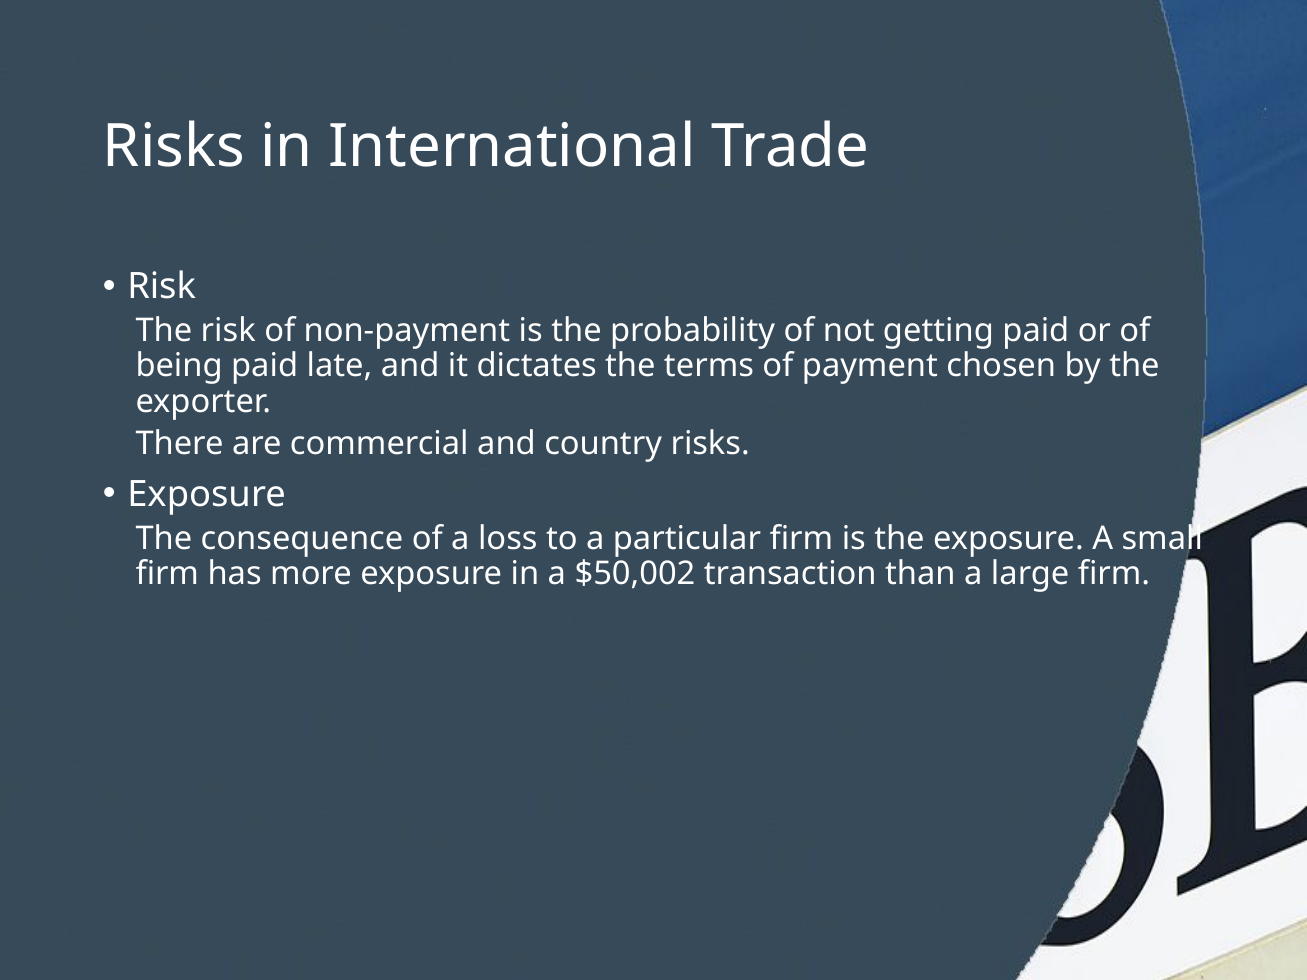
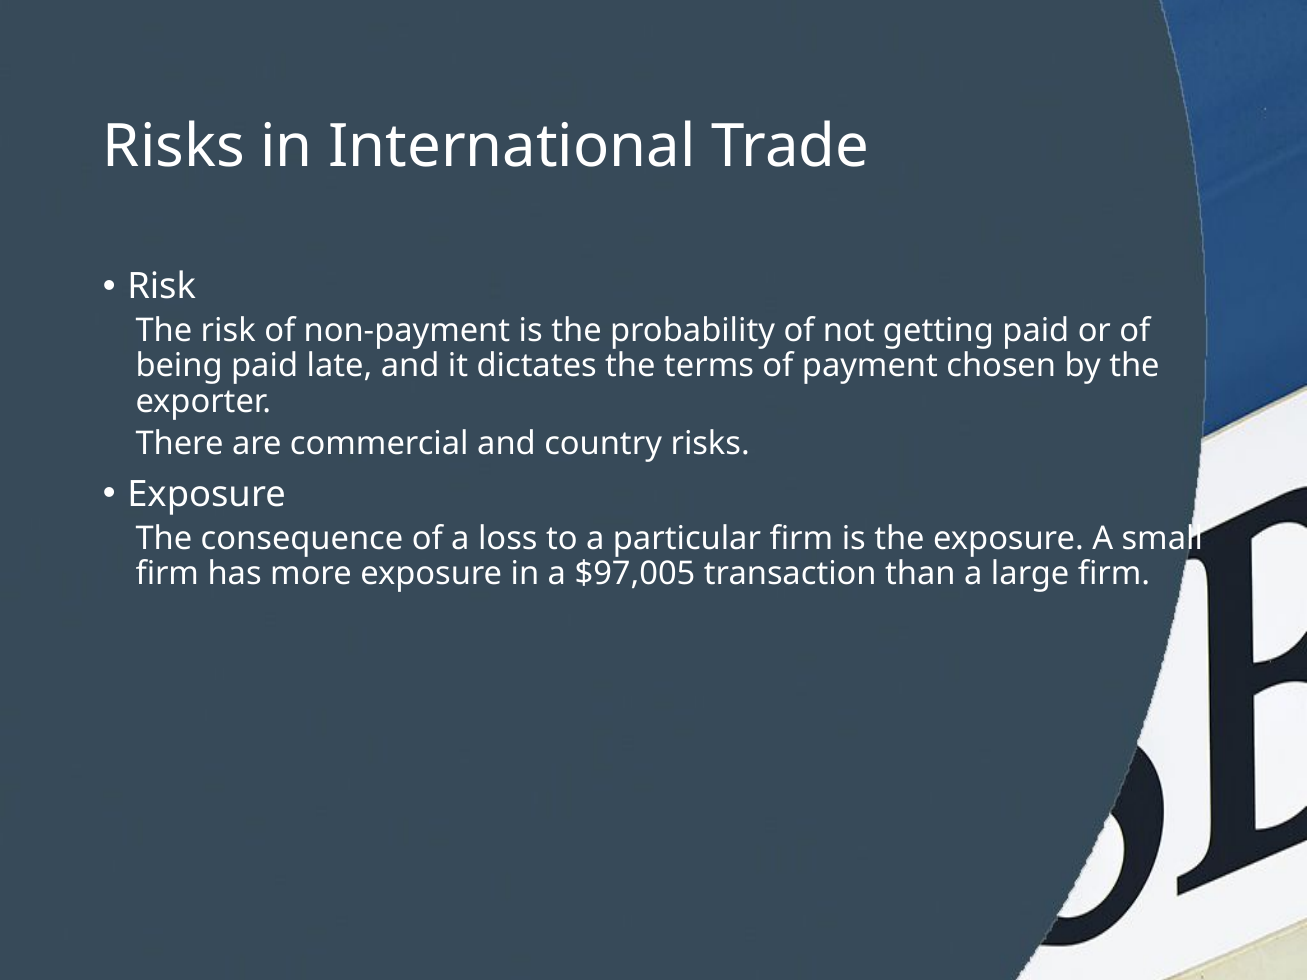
$50,002: $50,002 -> $97,005
